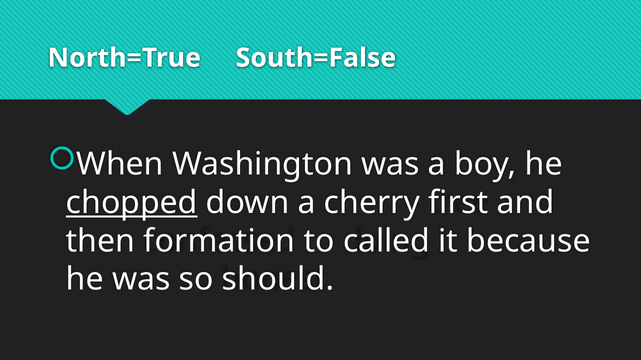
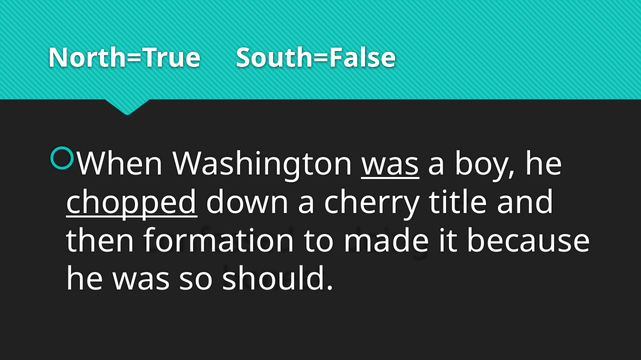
was at (390, 164) underline: none -> present
first: first -> title
called: called -> made
